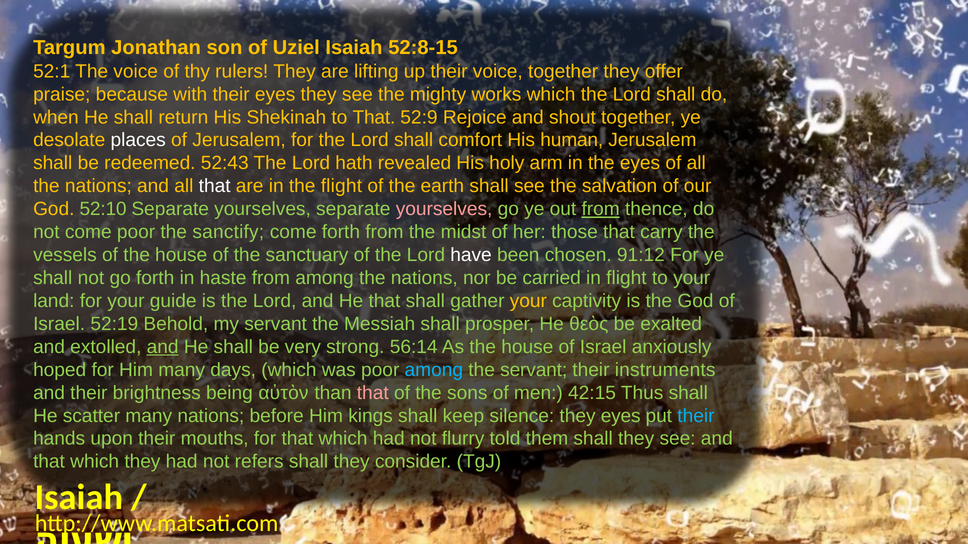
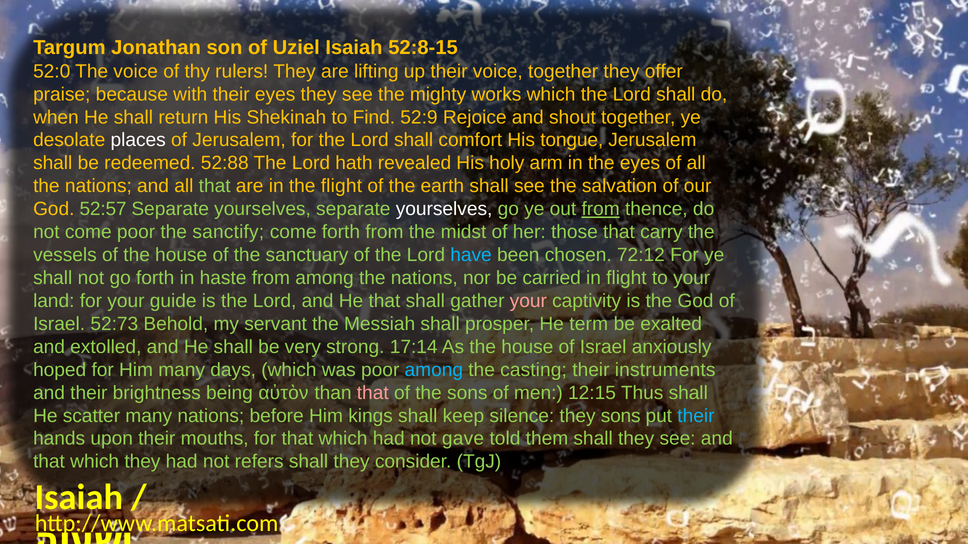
52:1: 52:1 -> 52:0
to That: That -> Find
human: human -> tongue
52:43: 52:43 -> 52:88
that at (215, 186) colour: white -> light green
52:10: 52:10 -> 52:57
yourselves at (444, 209) colour: pink -> white
have colour: white -> light blue
91:12: 91:12 -> 72:12
your at (528, 301) colour: yellow -> pink
52:19: 52:19 -> 52:73
θεὸς: θεὸς -> term
and at (163, 347) underline: present -> none
56:14: 56:14 -> 17:14
the servant: servant -> casting
42:15: 42:15 -> 12:15
they eyes: eyes -> sons
flurry: flurry -> gave
